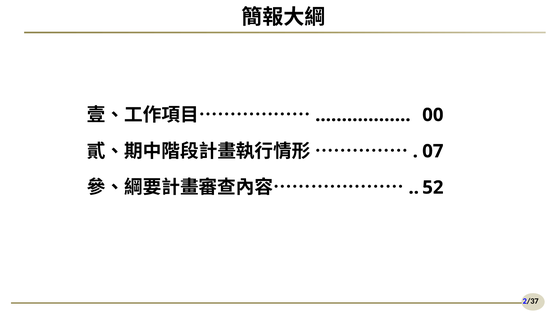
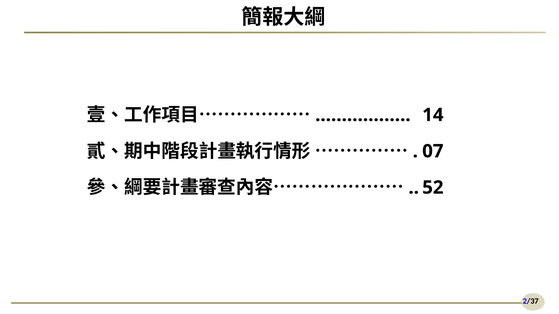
00: 00 -> 14
